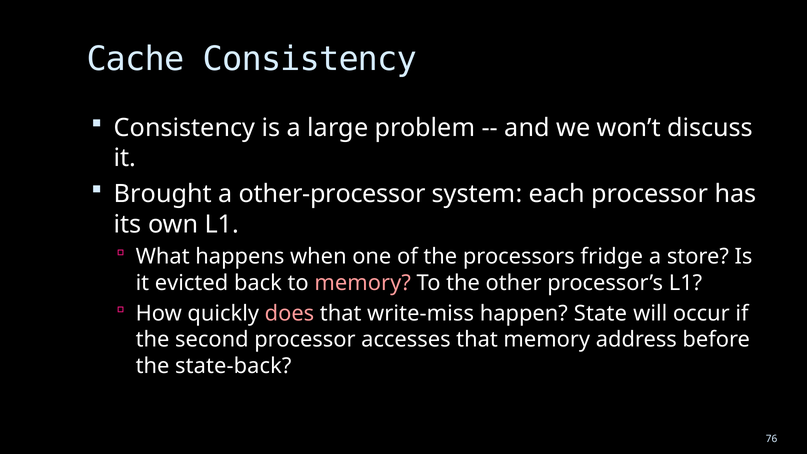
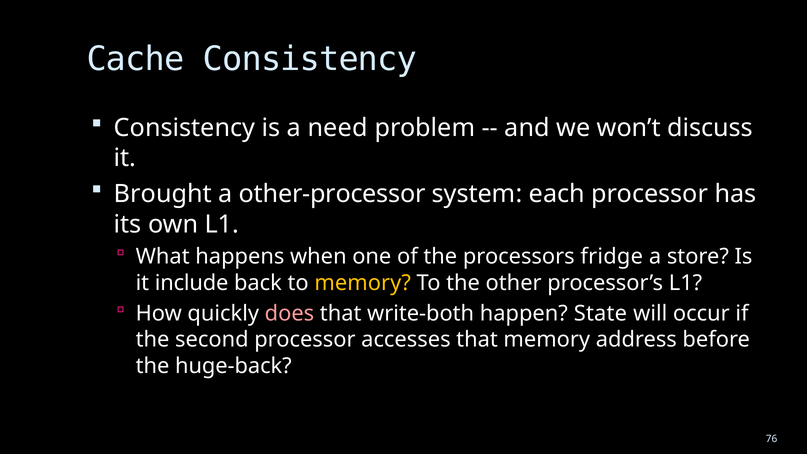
large: large -> need
evicted: evicted -> include
memory at (363, 283) colour: pink -> yellow
write-miss: write-miss -> write-both
state-back: state-back -> huge-back
